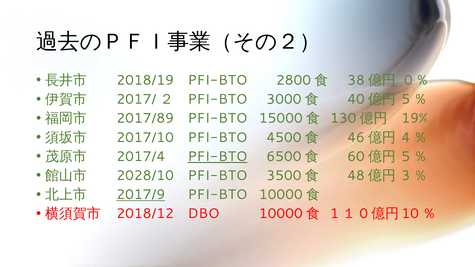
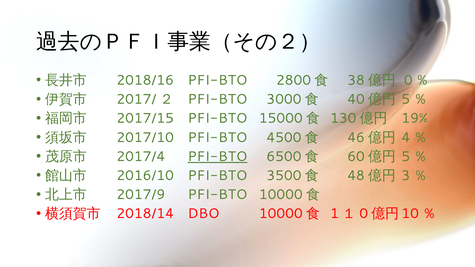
2018/19: 2018/19 -> 2018/16
2017/89: 2017/89 -> 2017/15
2028/10: 2028/10 -> 2016/10
2017/9 underline: present -> none
2018/12: 2018/12 -> 2018/14
